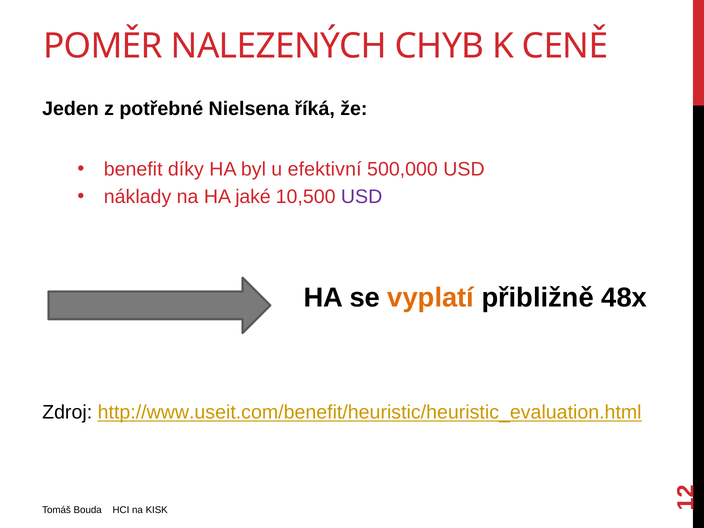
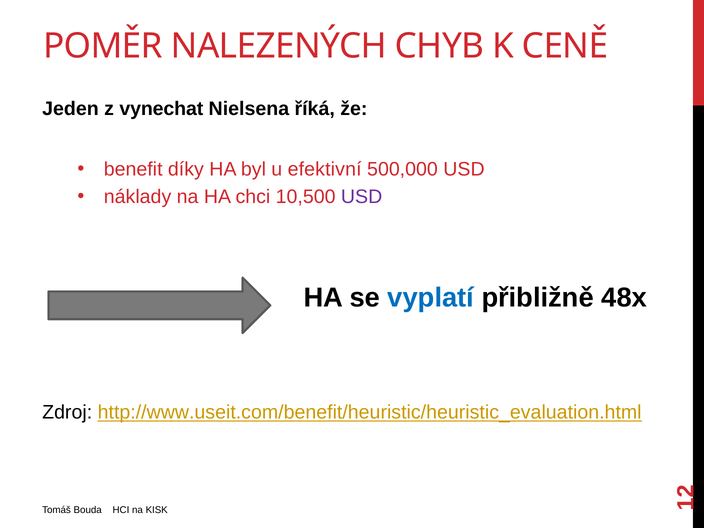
potřebné: potřebné -> vynechat
jaké: jaké -> chci
vyplatí colour: orange -> blue
